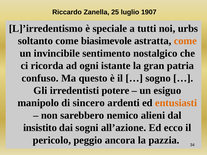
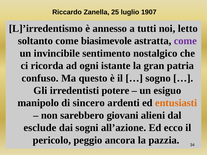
speciale: speciale -> annesso
urbs: urbs -> letto
come at (185, 41) colour: orange -> purple
nemico: nemico -> giovani
insistito: insistito -> esclude
